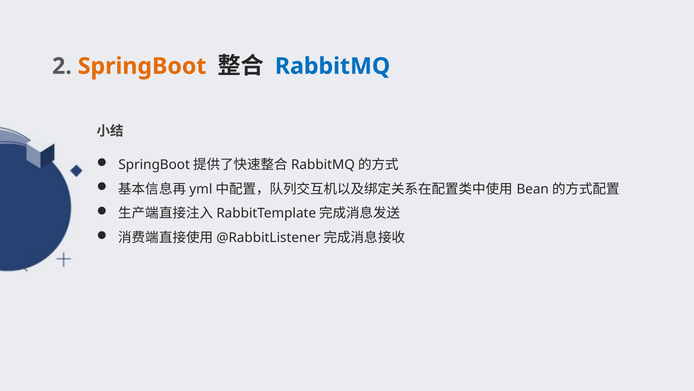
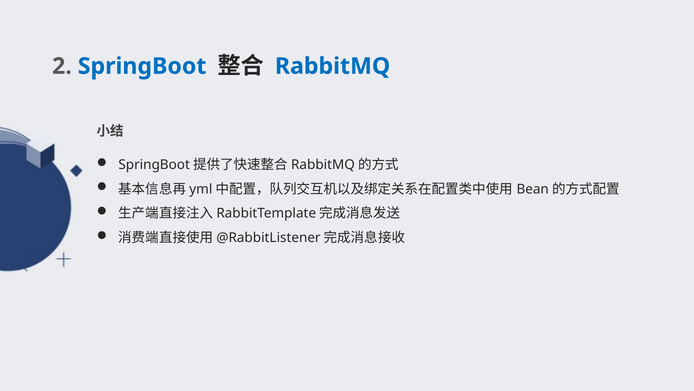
SpringBoot colour: orange -> blue
